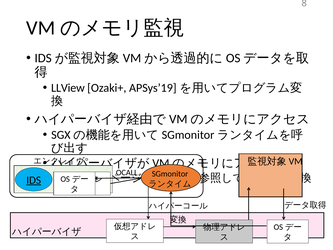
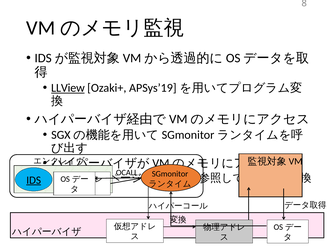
LLView underline: none -> present
